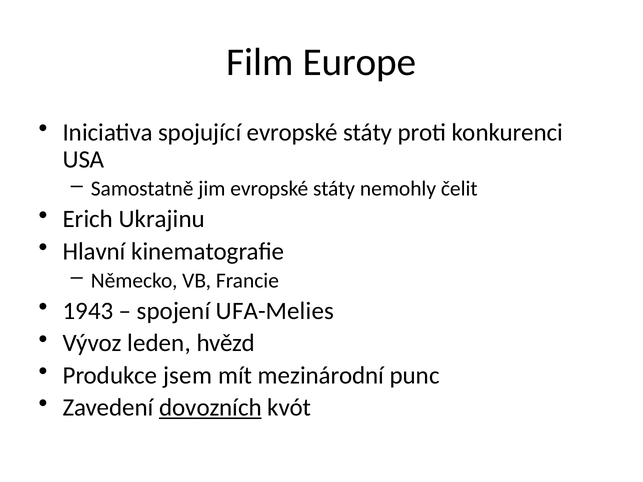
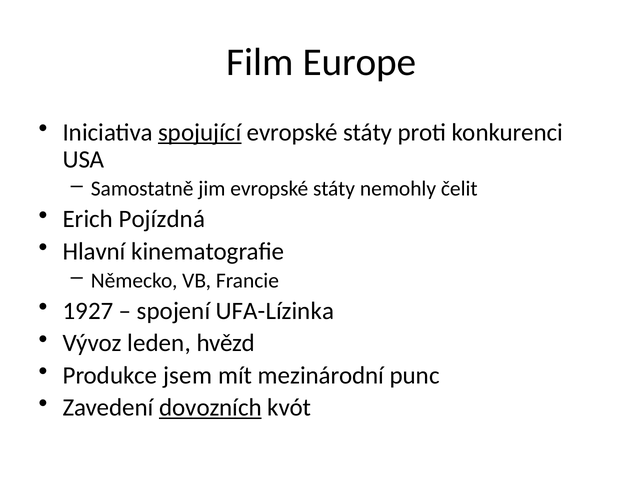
spojující underline: none -> present
Ukrajinu: Ukrajinu -> Pojízdná
1943: 1943 -> 1927
UFA-Melies: UFA-Melies -> UFA-Lízinka
